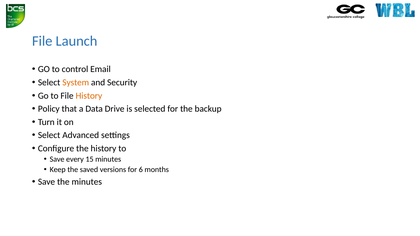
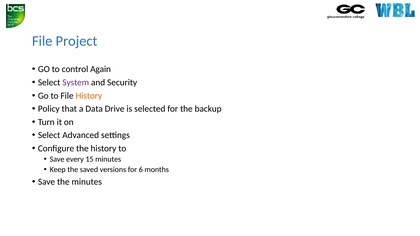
Launch: Launch -> Project
Email: Email -> Again
System colour: orange -> purple
